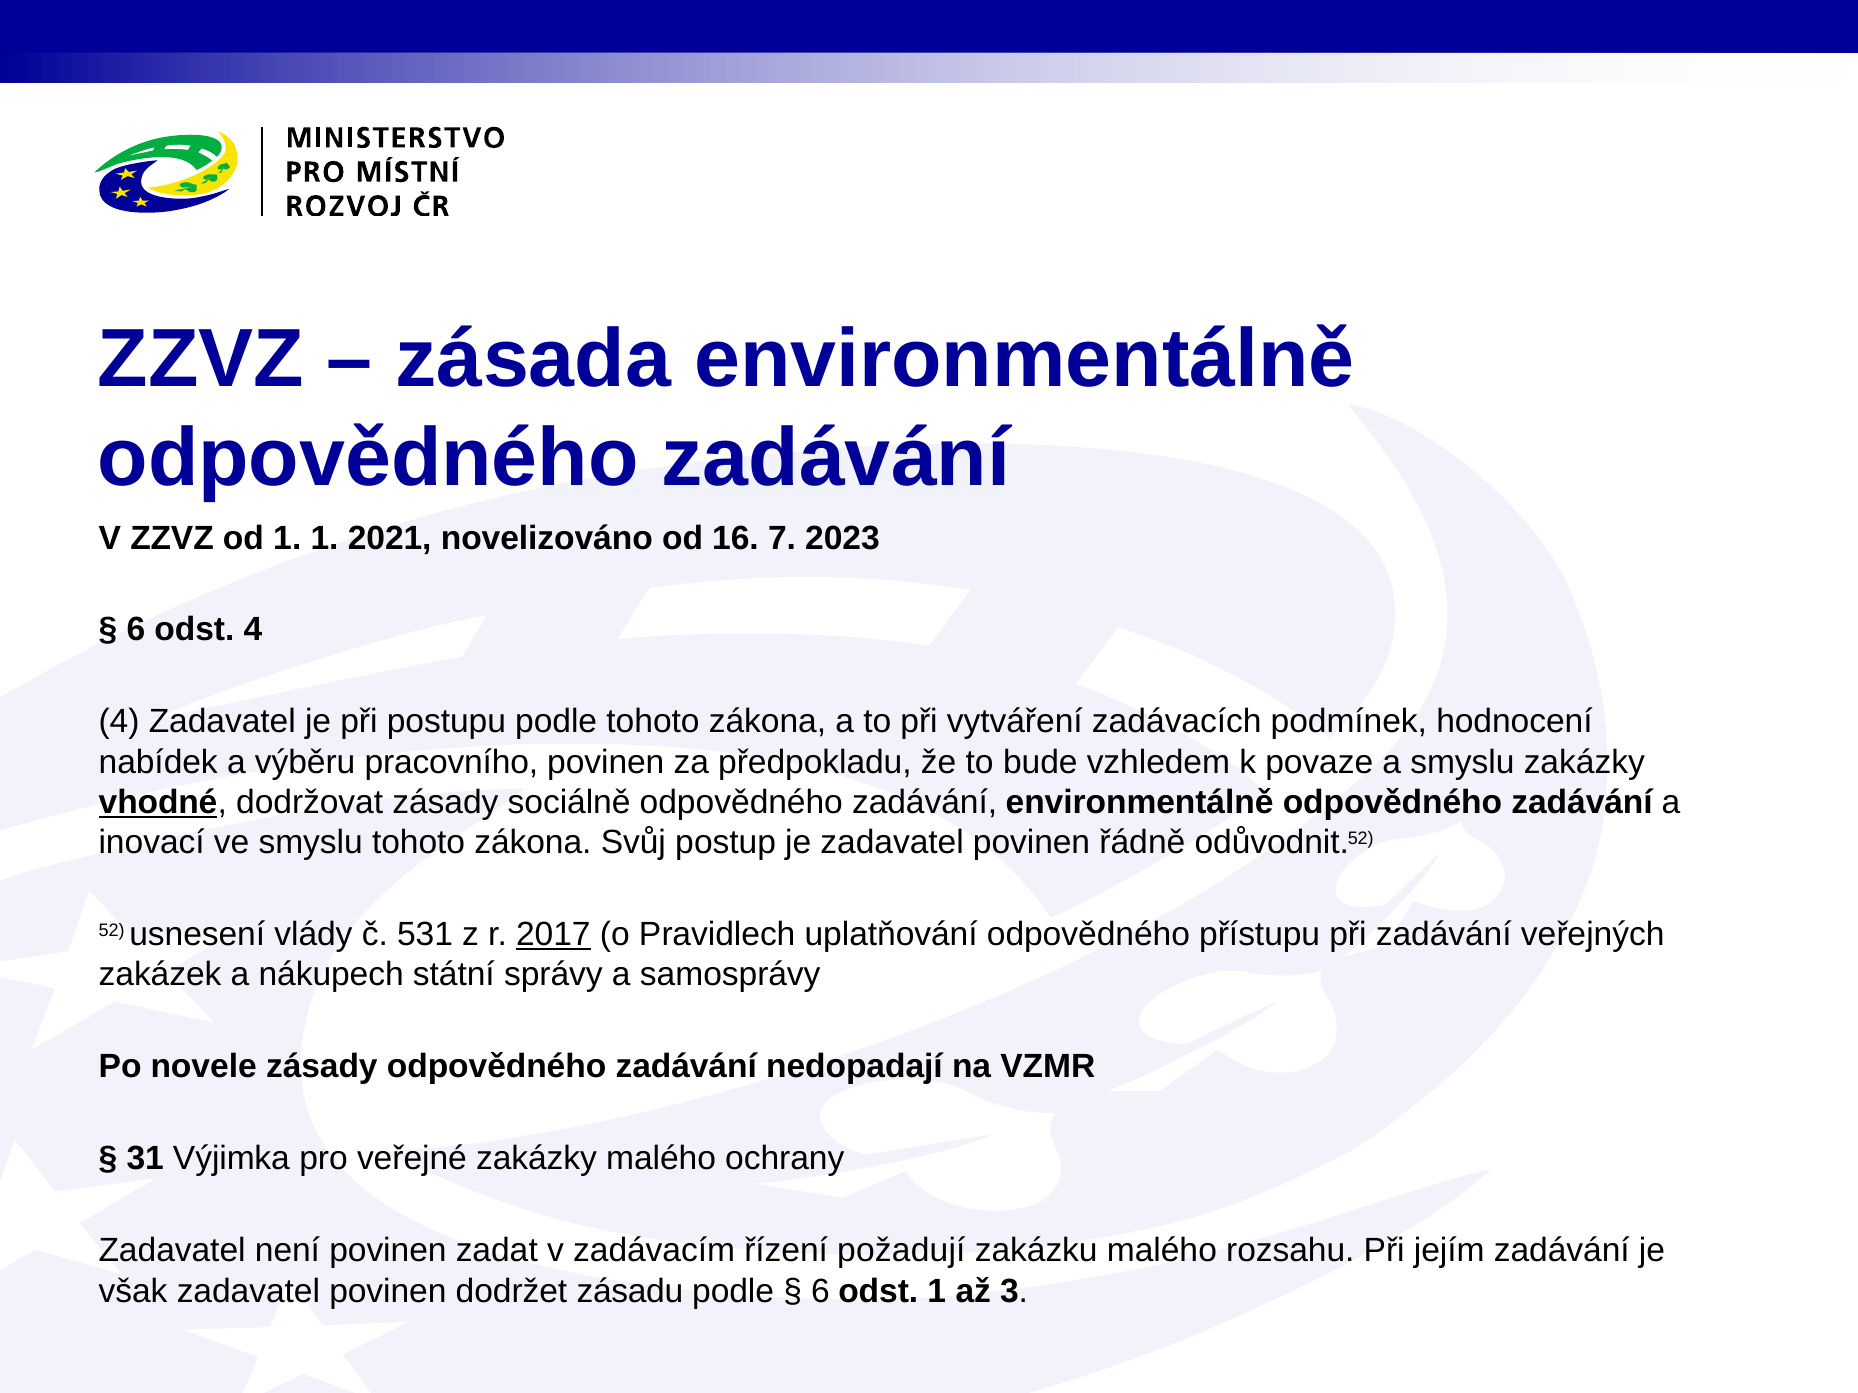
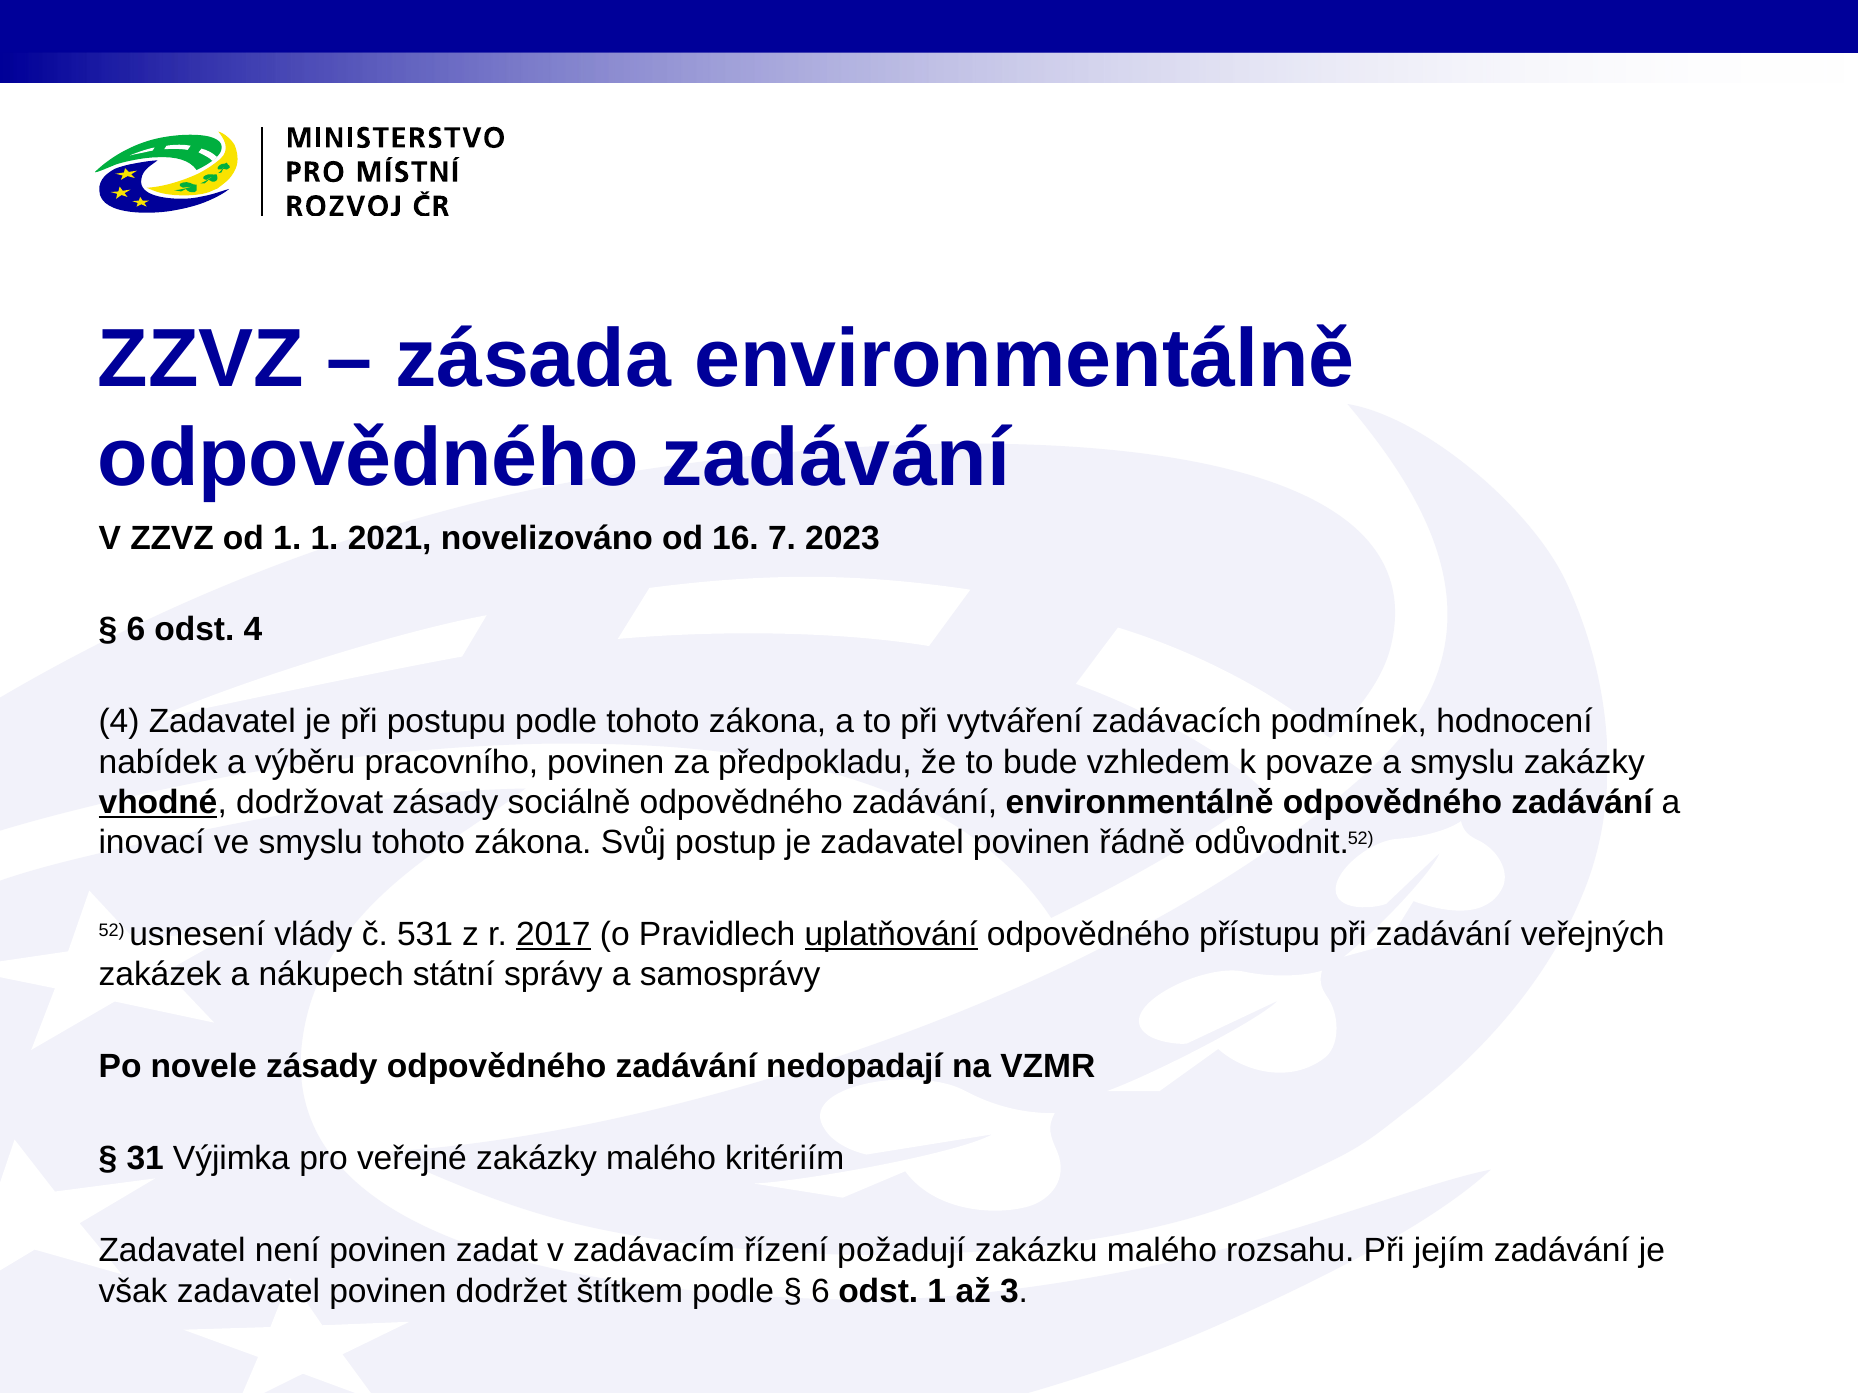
uplatňování underline: none -> present
ochrany: ochrany -> kritériím
zásadu: zásadu -> štítkem
